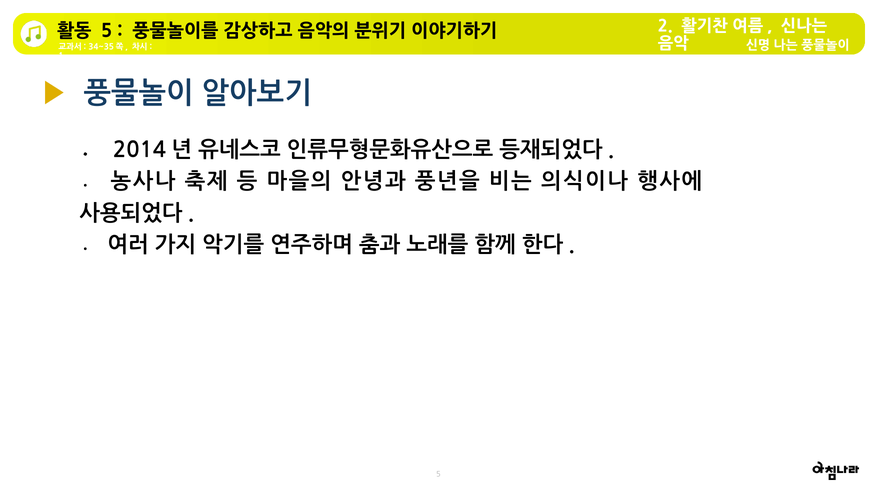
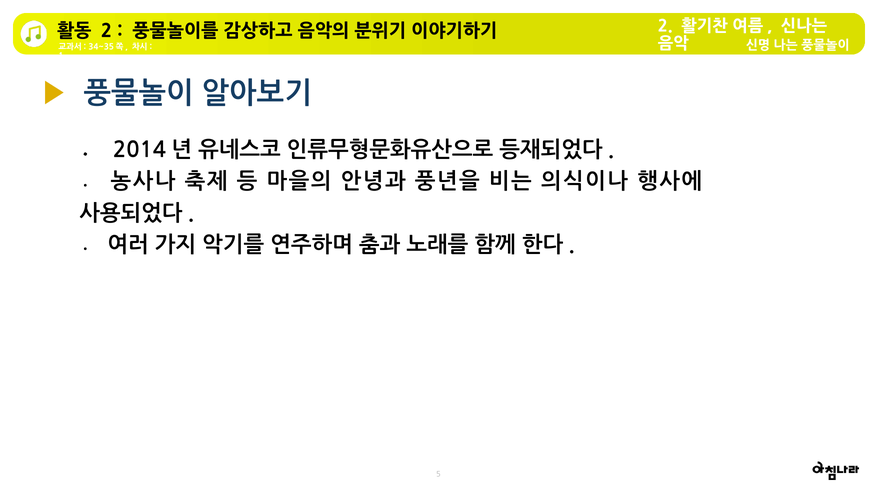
5 at (106, 31): 5 -> 2
